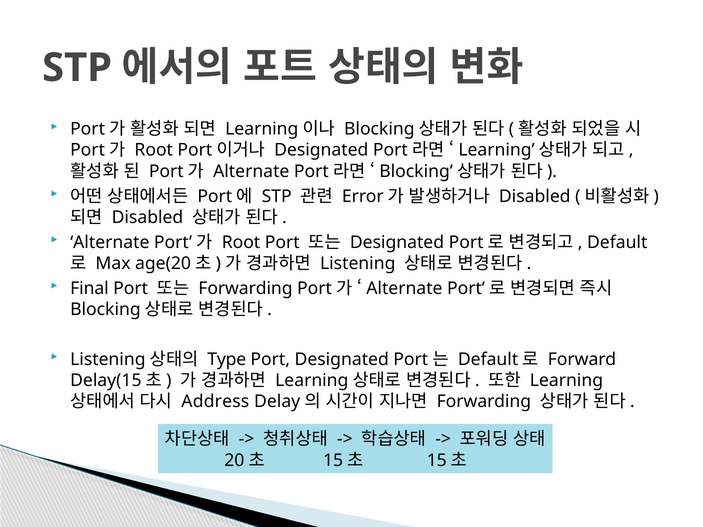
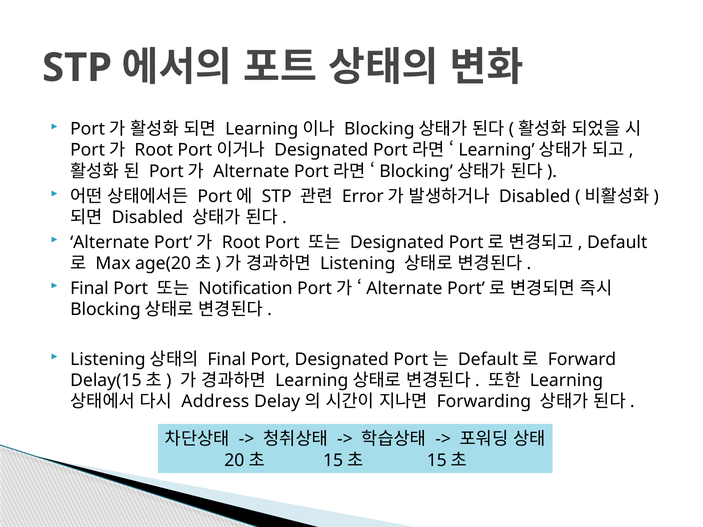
Forwarding at (245, 288): Forwarding -> Notification
Type at (227, 360): Type -> Final
